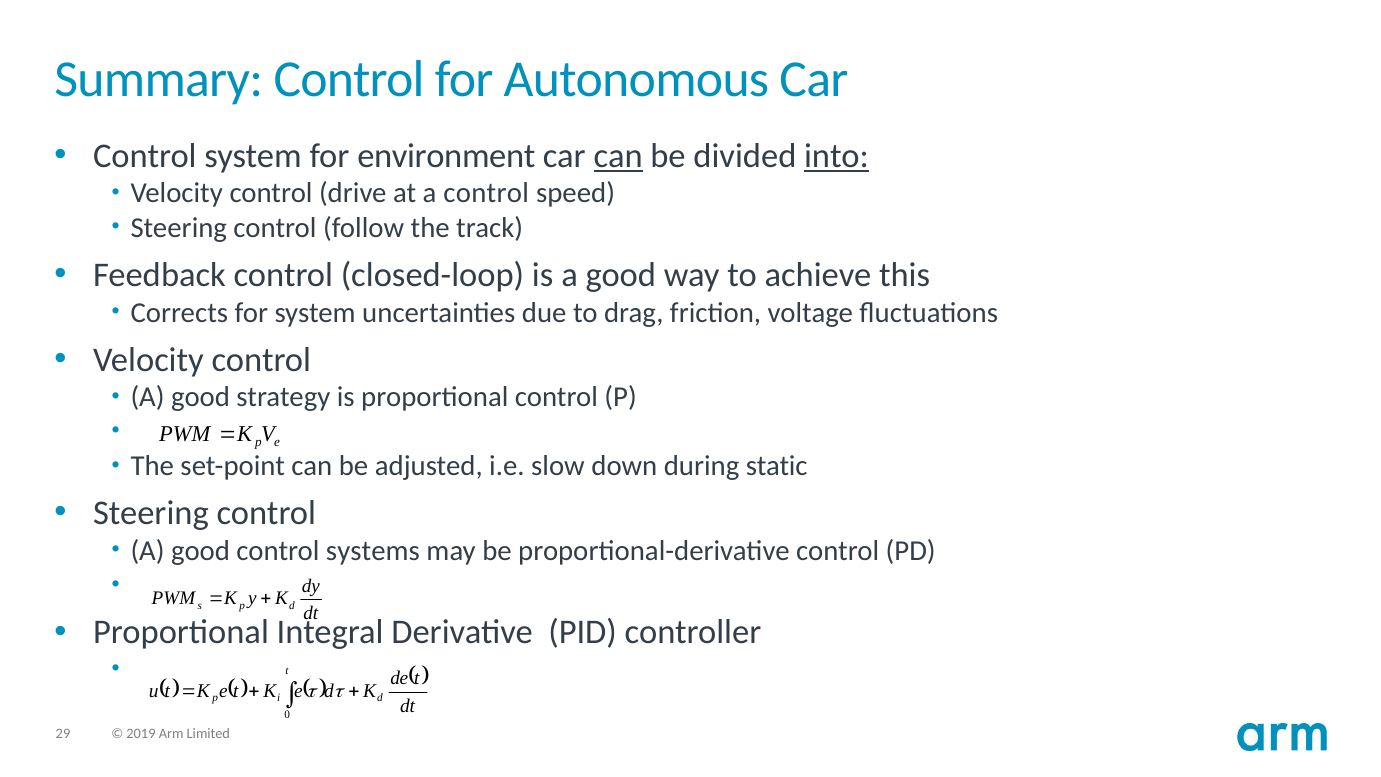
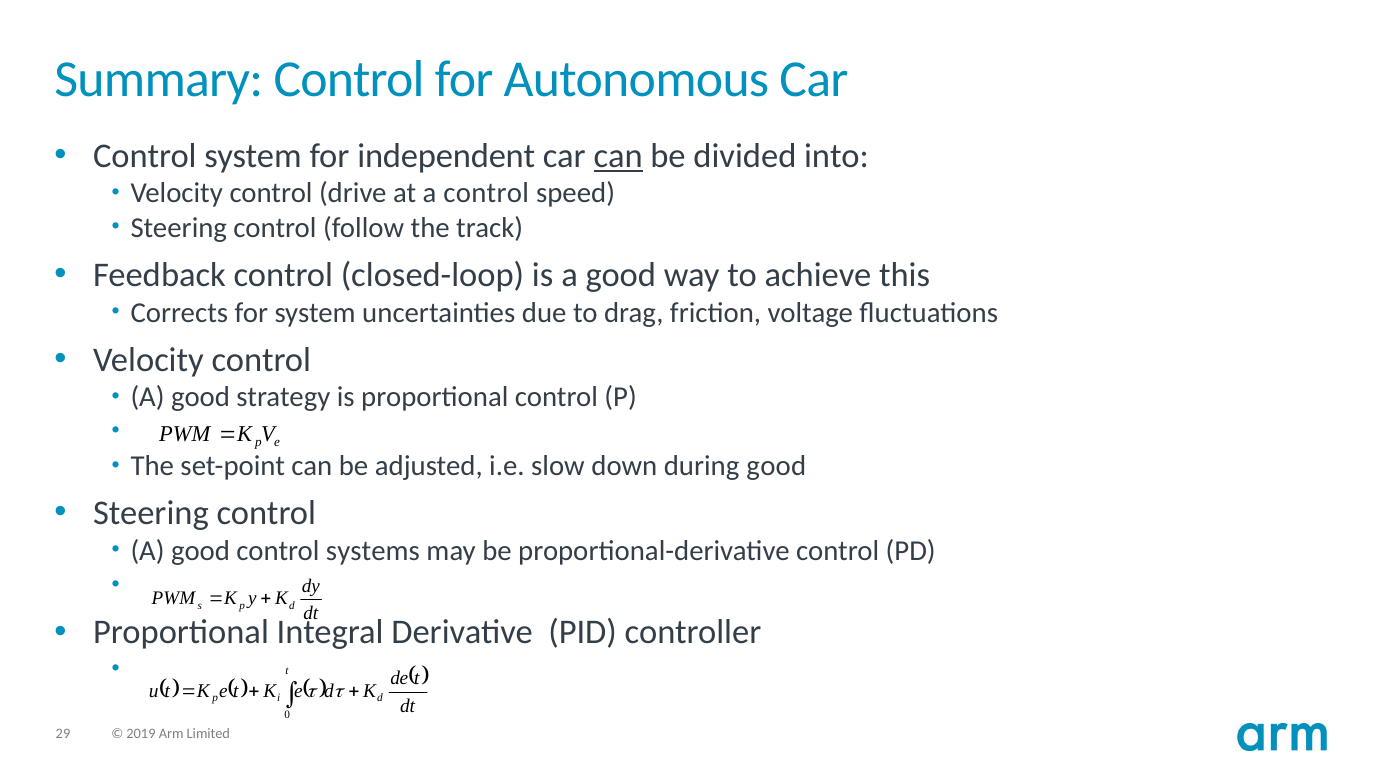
environment: environment -> independent
into underline: present -> none
during static: static -> good
